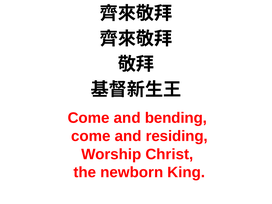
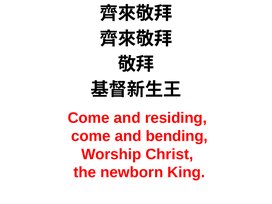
bending: bending -> residing
residing: residing -> bending
